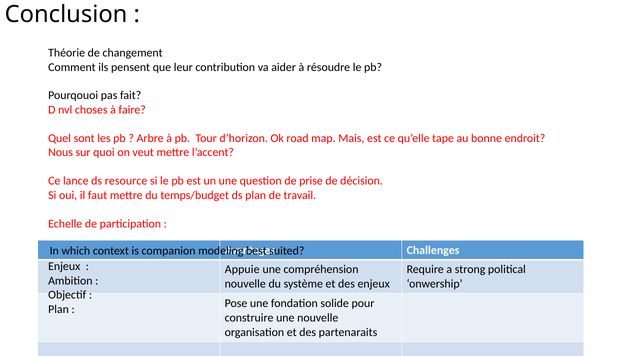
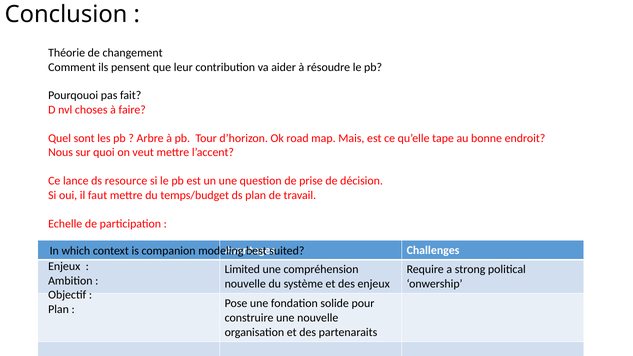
Appuie: Appuie -> Limited
